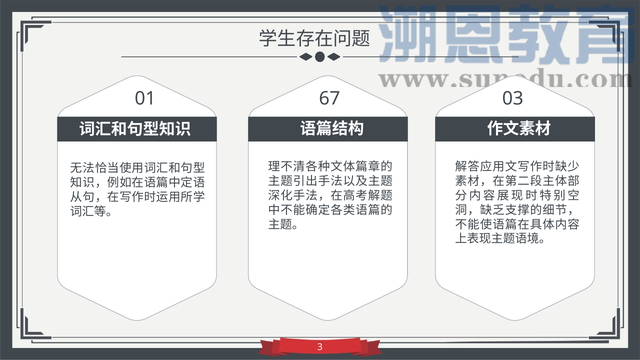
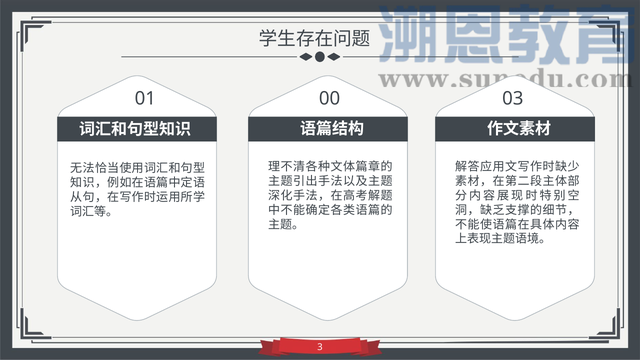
67: 67 -> 00
